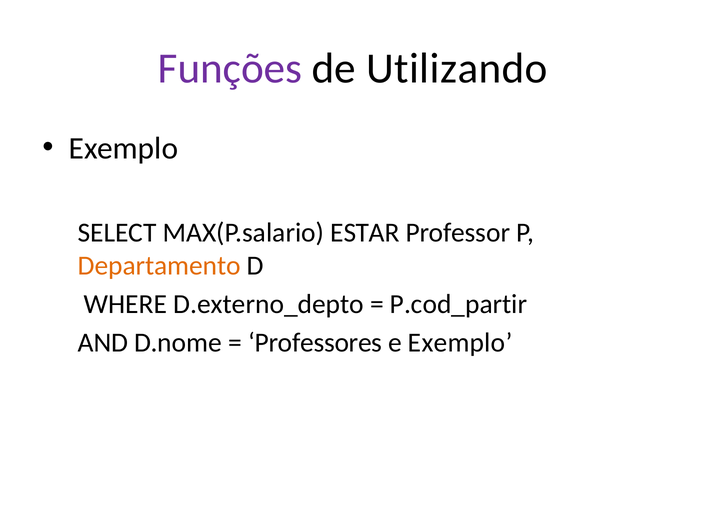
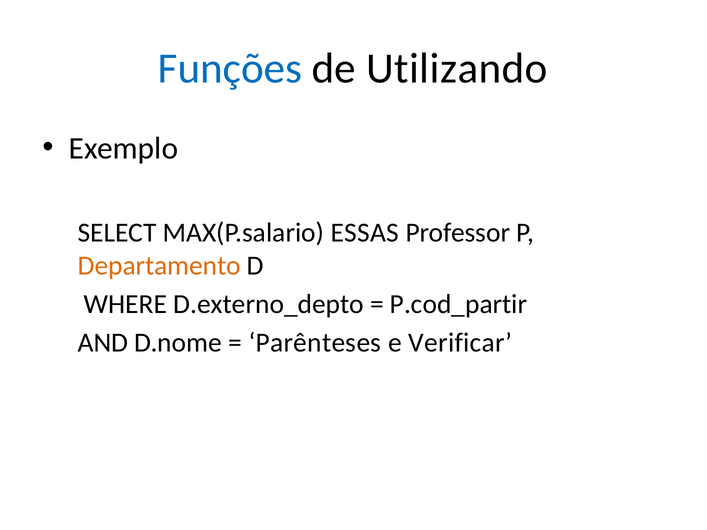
Funções colour: purple -> blue
ESTAR: ESTAR -> ESSAS
Professores: Professores -> Parênteses
e Exemplo: Exemplo -> Verificar
